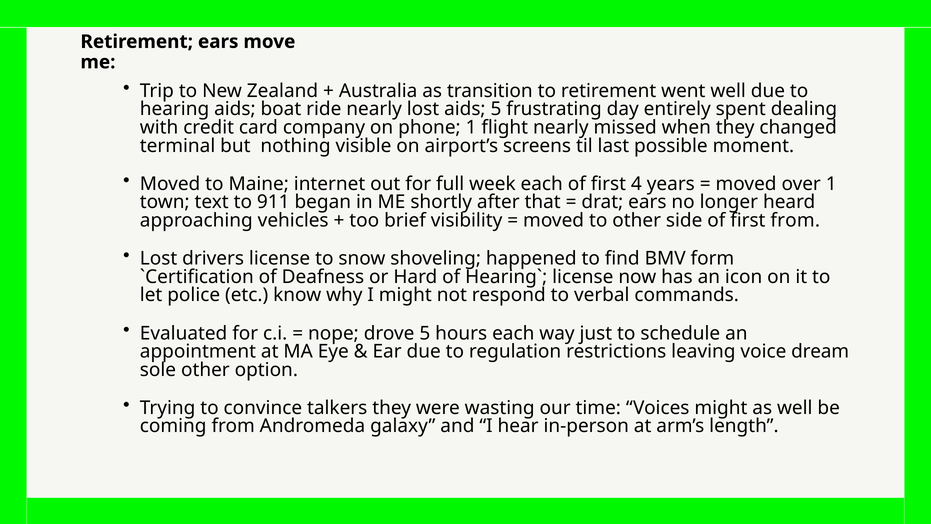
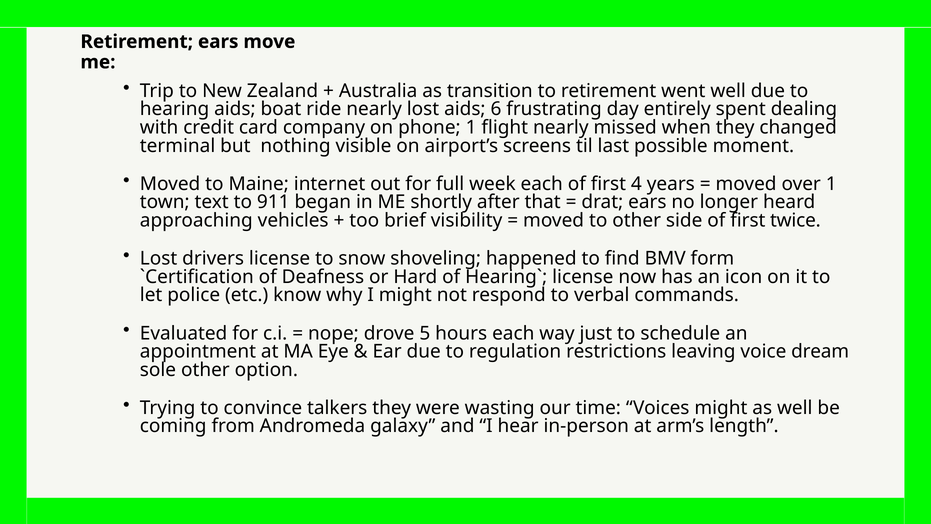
aids 5: 5 -> 6
first from: from -> twice
